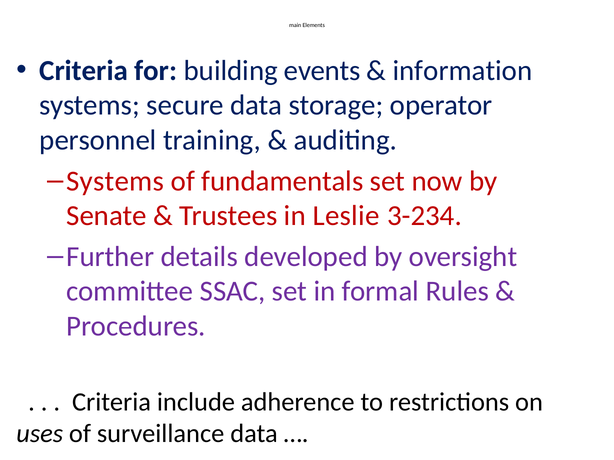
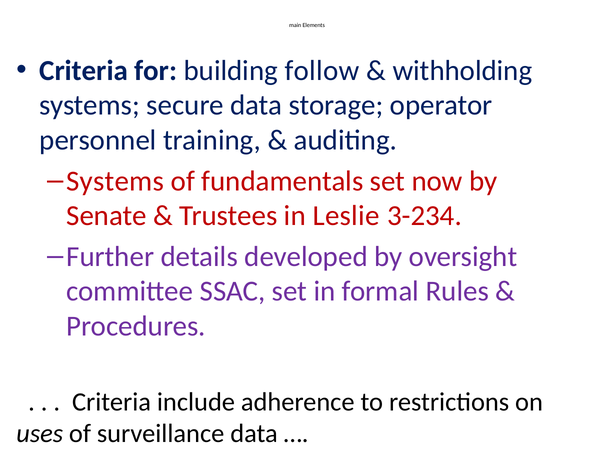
events: events -> follow
information: information -> withholding
